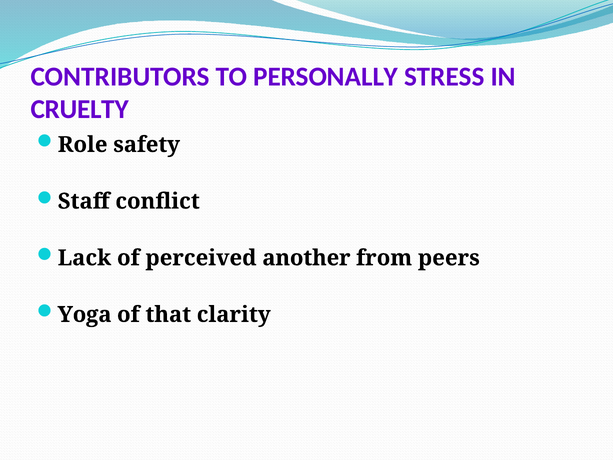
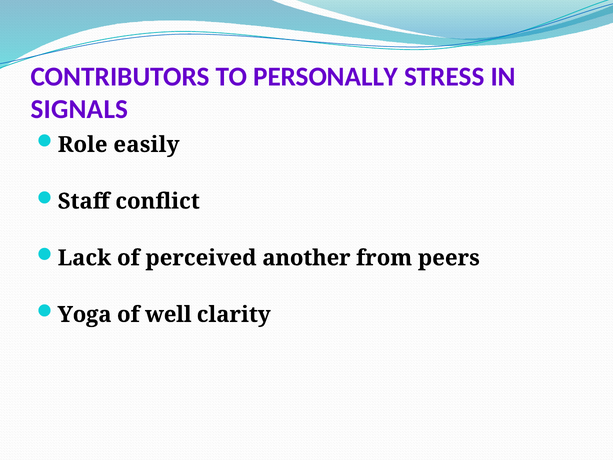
CRUELTY: CRUELTY -> SIGNALS
safety: safety -> easily
that: that -> well
